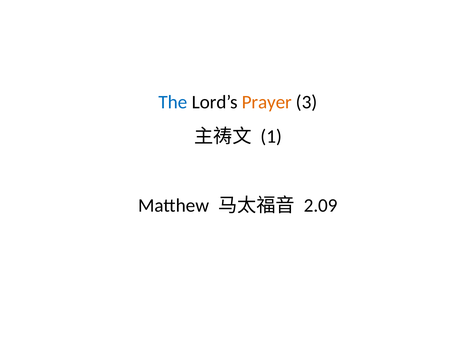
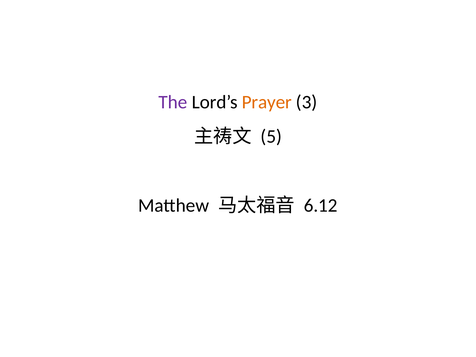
The colour: blue -> purple
1: 1 -> 5
2.09: 2.09 -> 6.12
